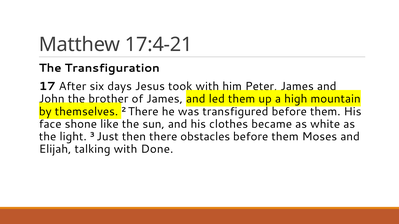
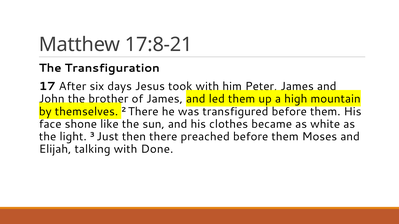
17:4-21: 17:4-21 -> 17:8-21
obstacles: obstacles -> preached
